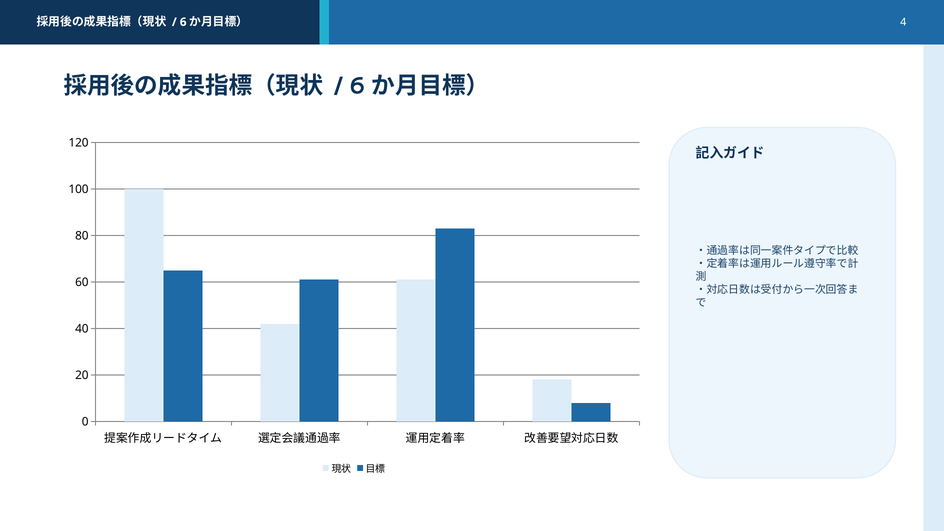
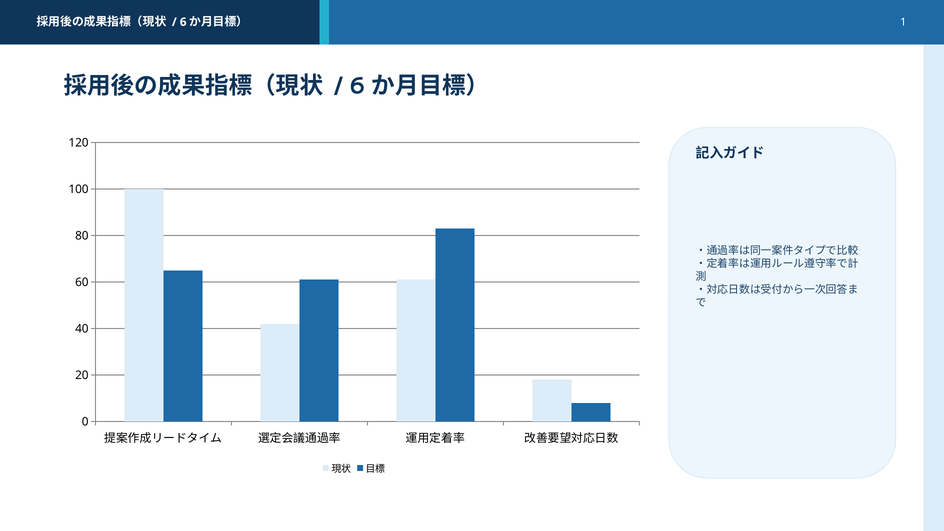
4: 4 -> 1
